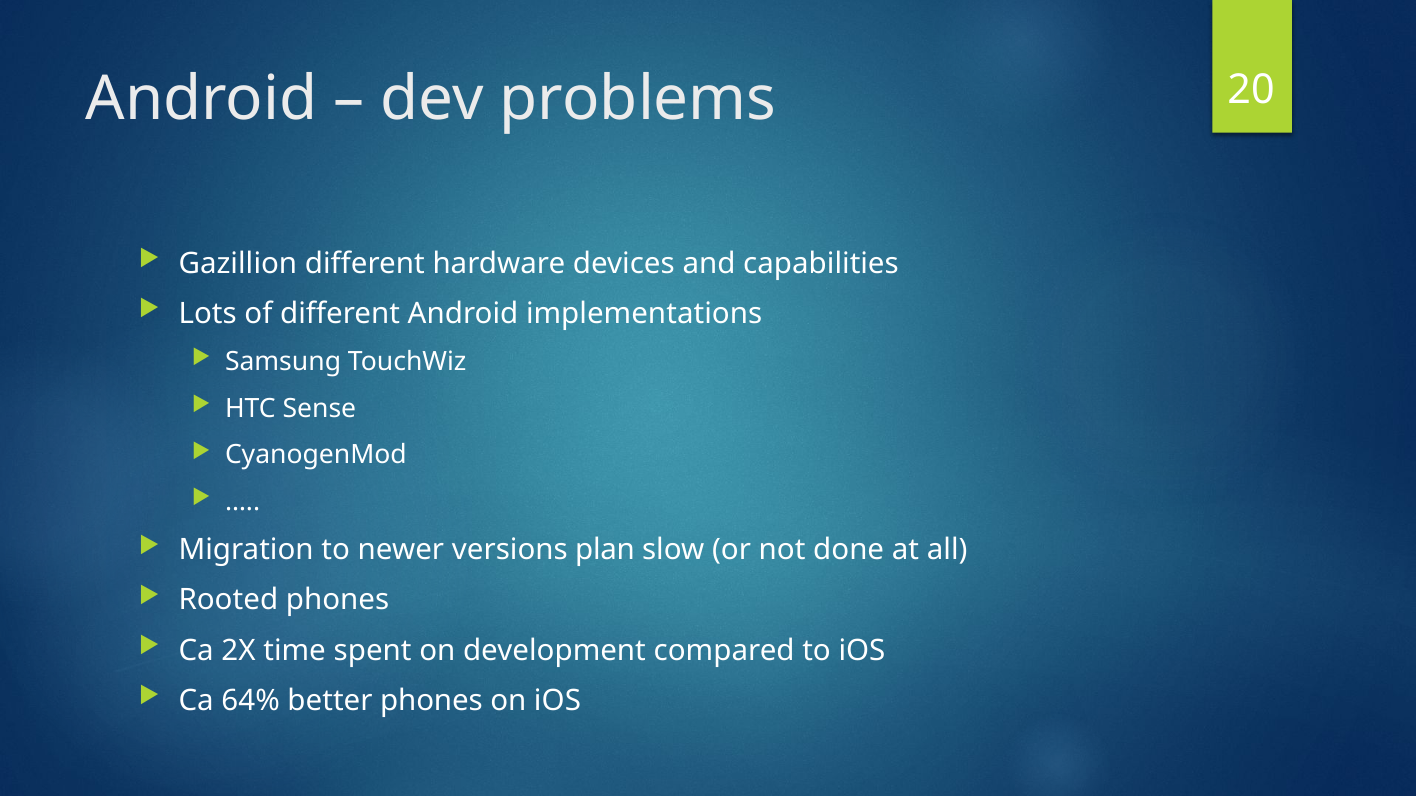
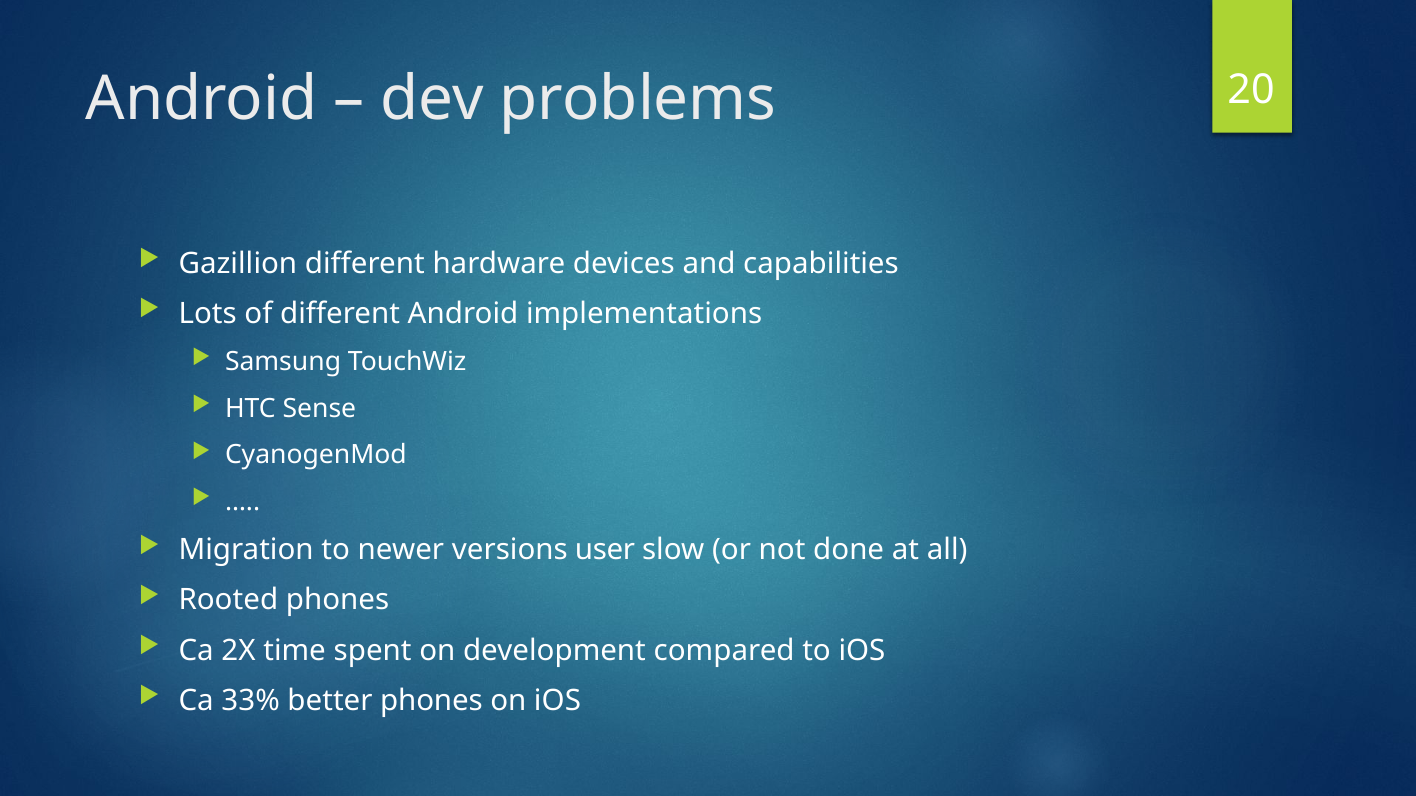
plan: plan -> user
64%: 64% -> 33%
